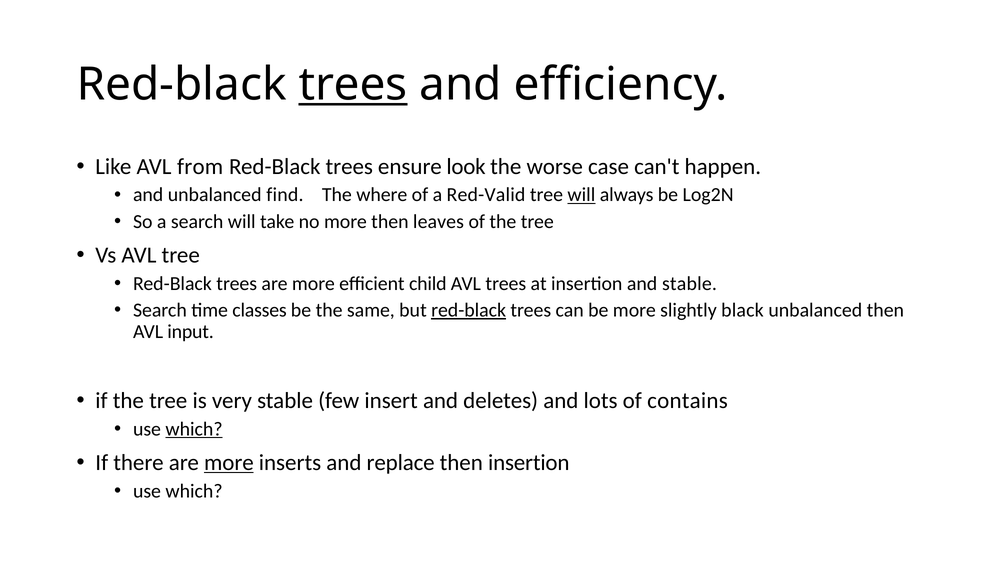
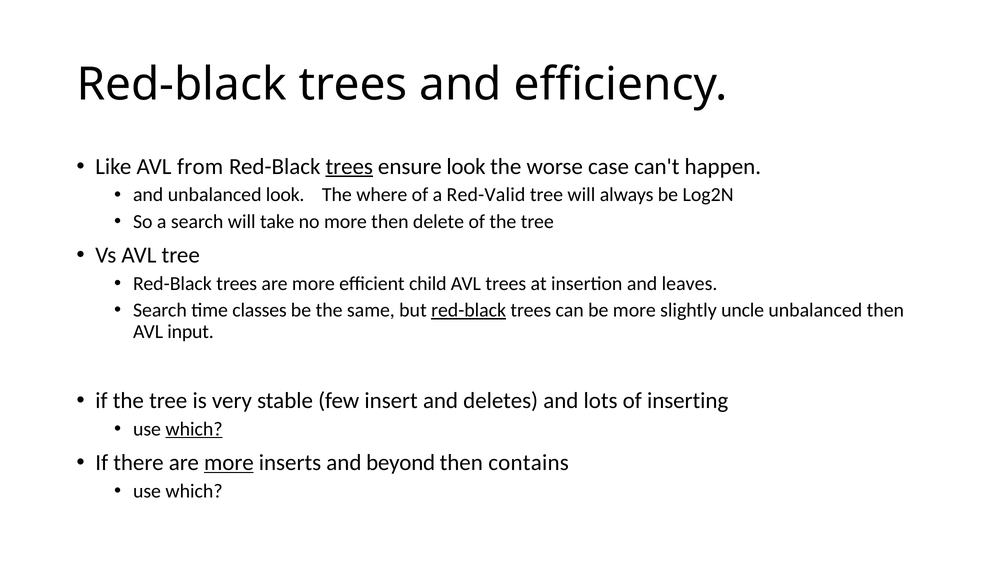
trees at (353, 84) underline: present -> none
trees at (349, 166) underline: none -> present
unbalanced find: find -> look
will at (581, 195) underline: present -> none
leaves: leaves -> delete
and stable: stable -> leaves
black: black -> uncle
contains: contains -> inserting
replace: replace -> beyond
then insertion: insertion -> contains
